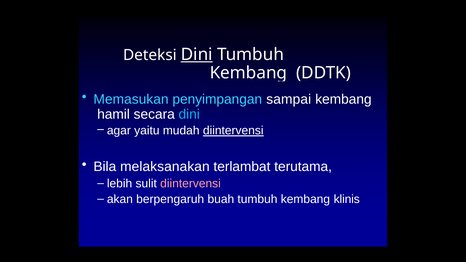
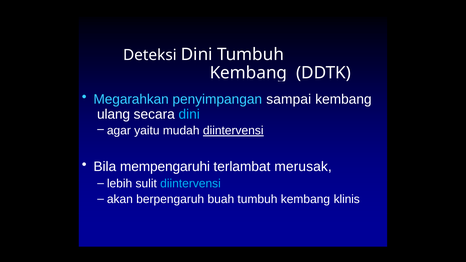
Dini at (197, 55) underline: present -> none
Memasukan: Memasukan -> Megarahkan
hamil: hamil -> ulang
melaksanakan: melaksanakan -> mempengaruhi
terutama: terutama -> merusak
diintervensi at (191, 184) colour: pink -> light blue
